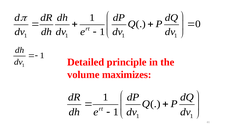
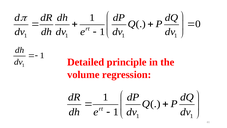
maximizes: maximizes -> regression
